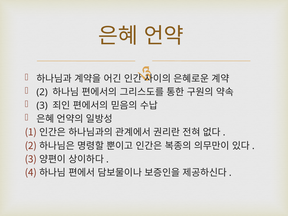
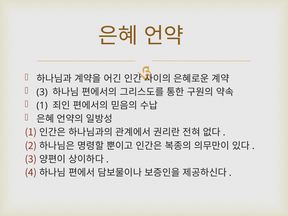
2 at (42, 92): 2 -> 3
3 at (42, 106): 3 -> 1
